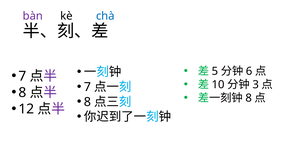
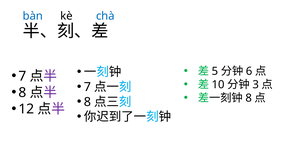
bàn colour: purple -> blue
